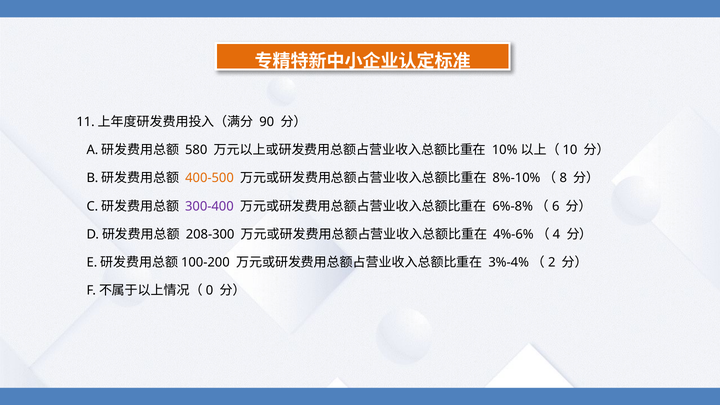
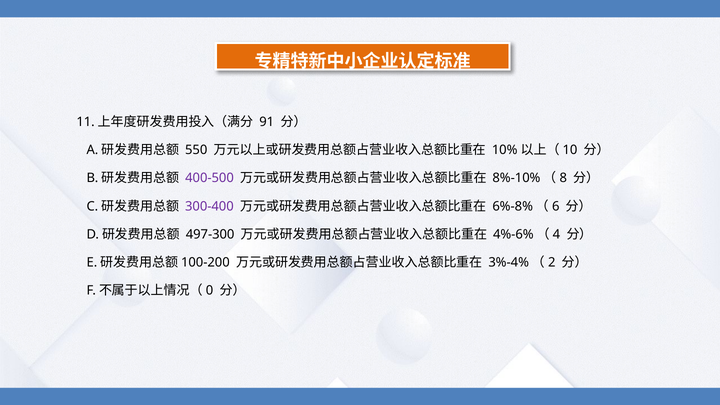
90: 90 -> 91
580: 580 -> 550
400-500 colour: orange -> purple
208-300: 208-300 -> 497-300
